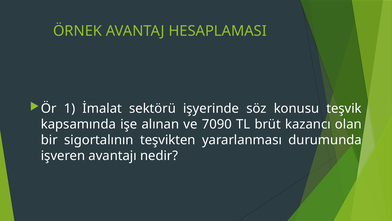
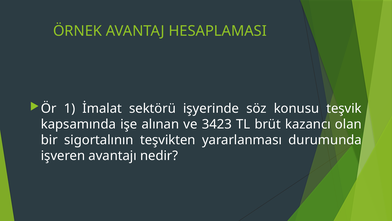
7090: 7090 -> 3423
